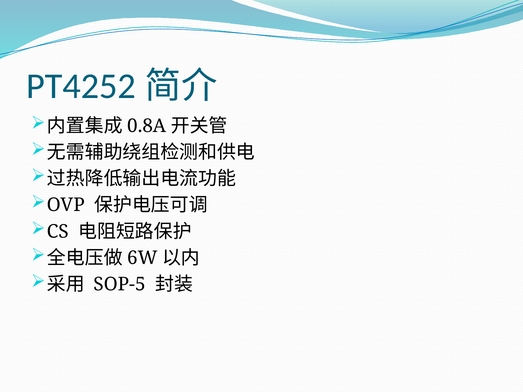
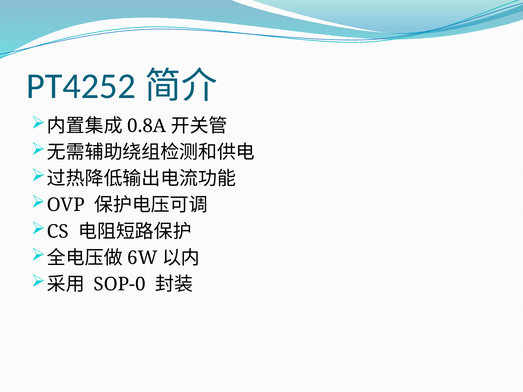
SOP-5: SOP-5 -> SOP-0
